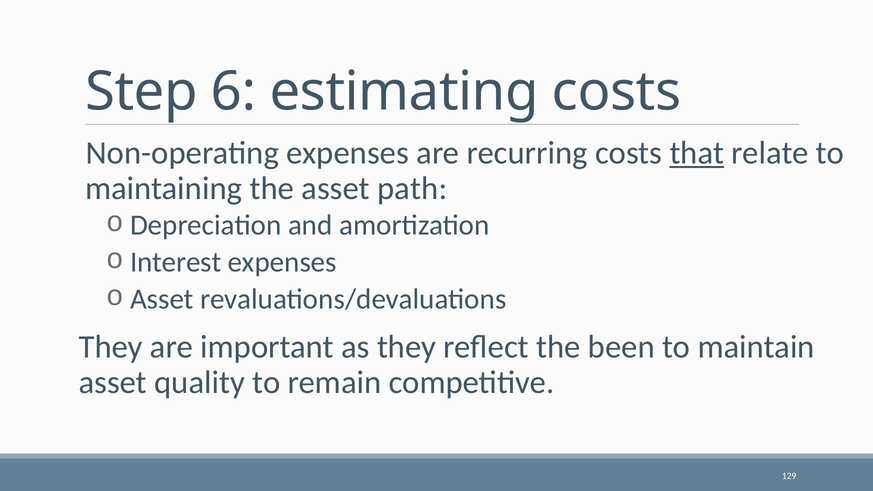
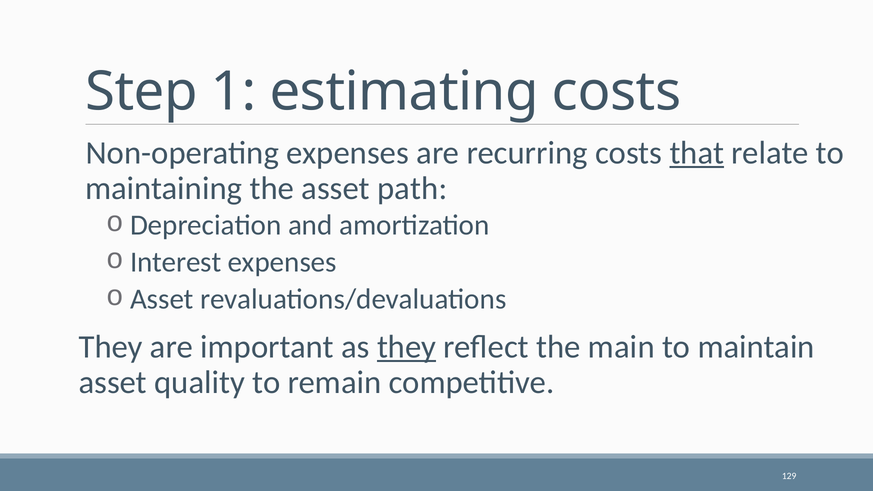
6: 6 -> 1
they at (407, 347) underline: none -> present
been: been -> main
